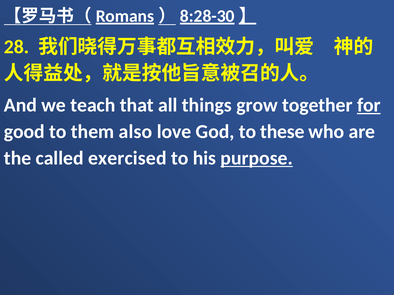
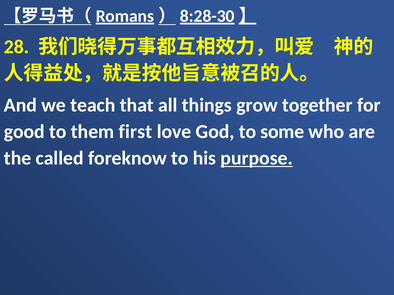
for underline: present -> none
also: also -> first
these: these -> some
exercised: exercised -> foreknow
